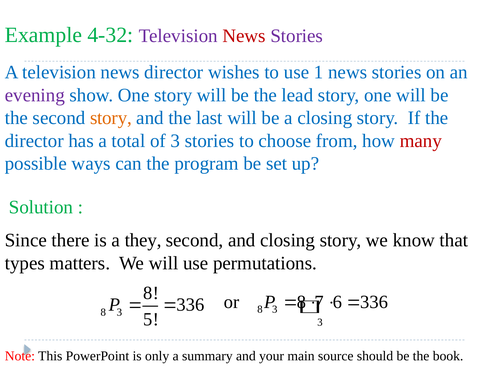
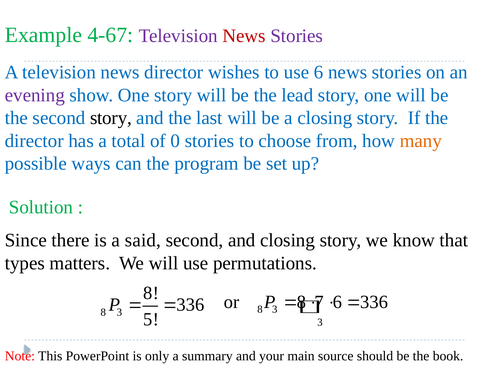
4-32: 4-32 -> 4-67
use 1: 1 -> 6
story at (111, 118) colour: orange -> black
of 3: 3 -> 0
many colour: red -> orange
they: they -> said
